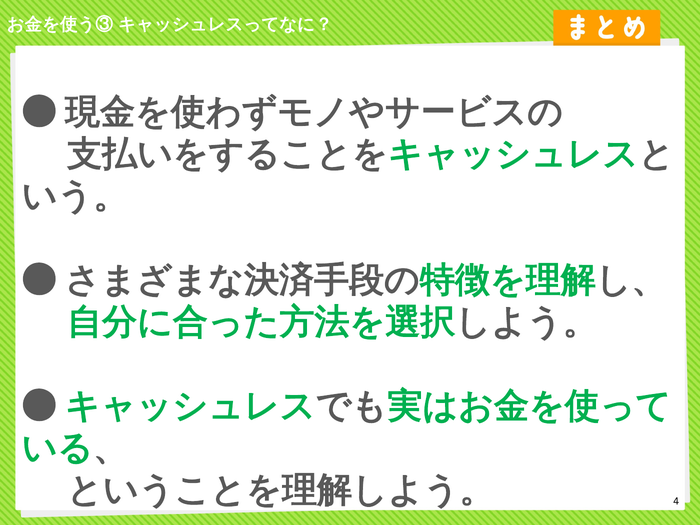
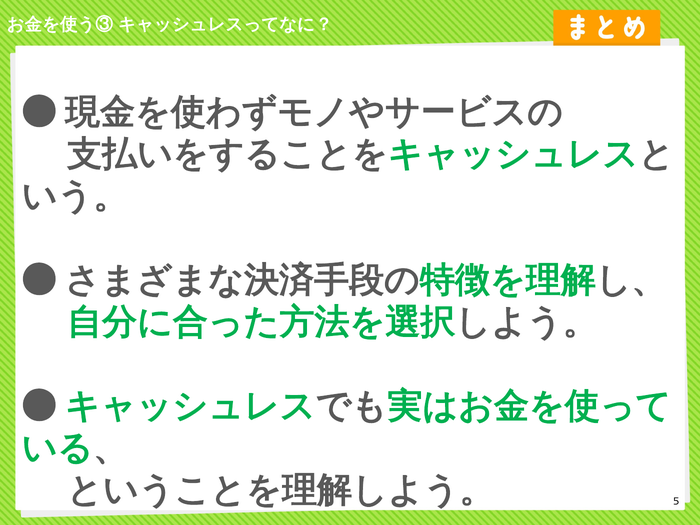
4: 4 -> 5
